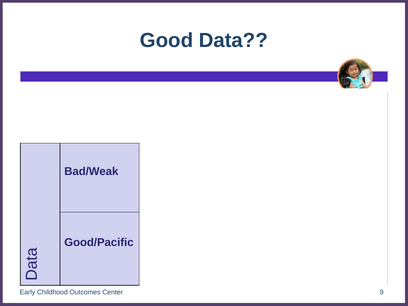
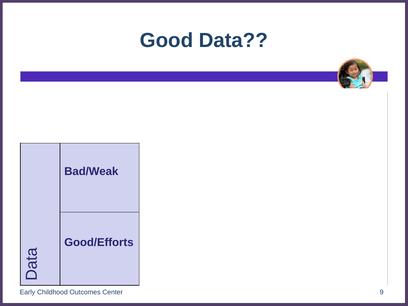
Good/Pacific: Good/Pacific -> Good/Efforts
